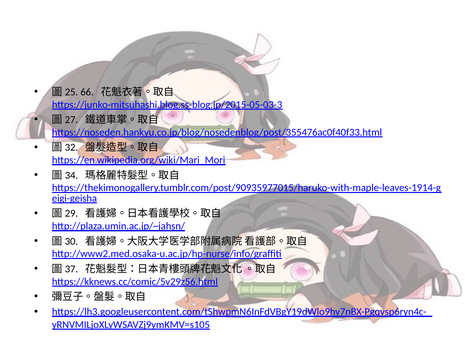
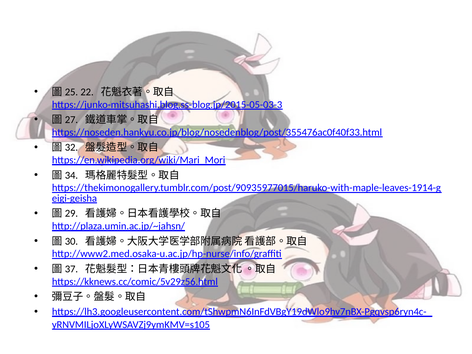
66: 66 -> 22
